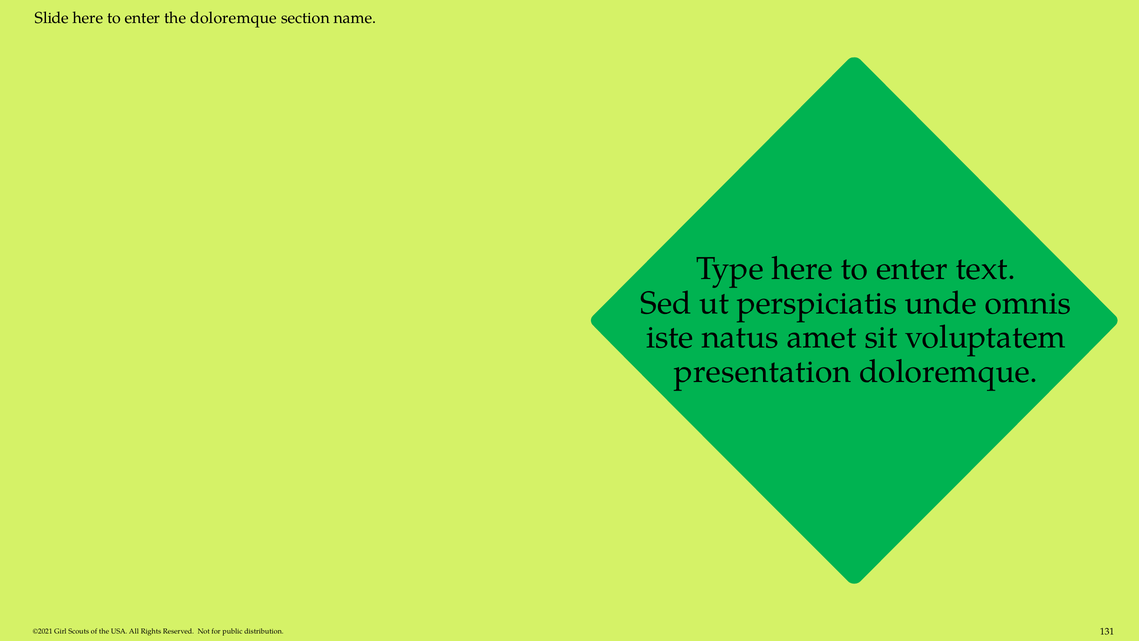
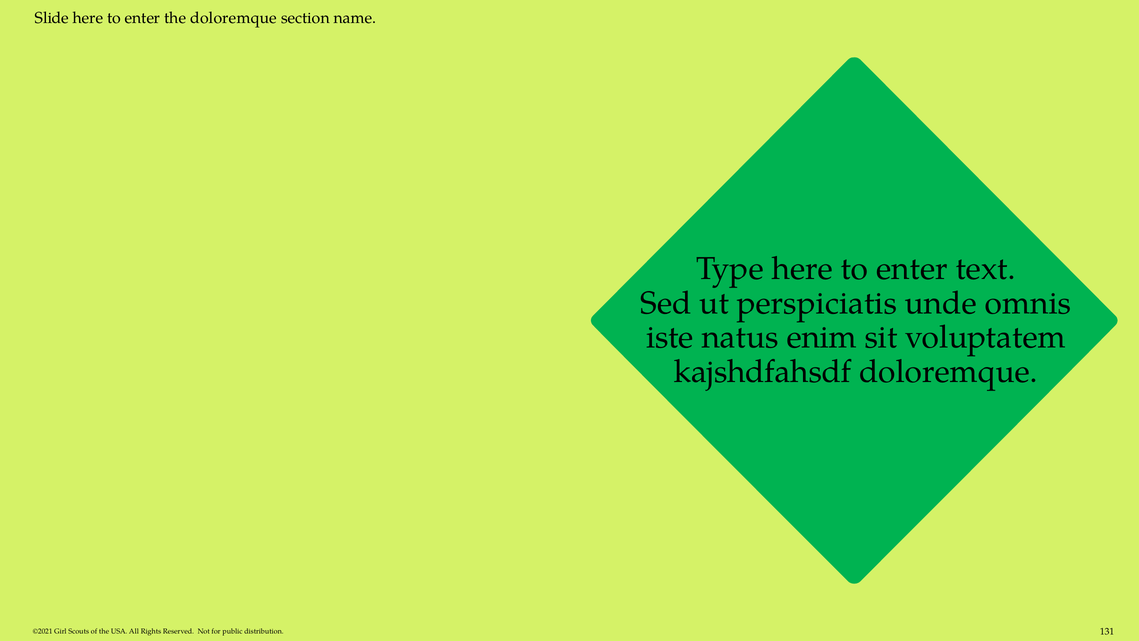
amet: amet -> enim
presentation: presentation -> kajshdfahsdf
